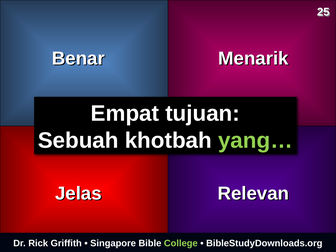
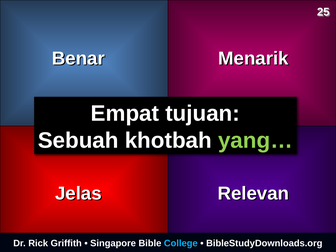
College colour: light green -> light blue
